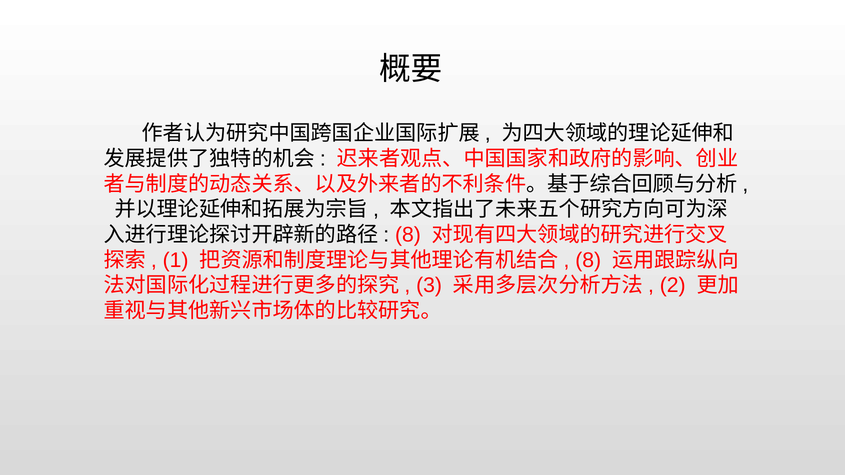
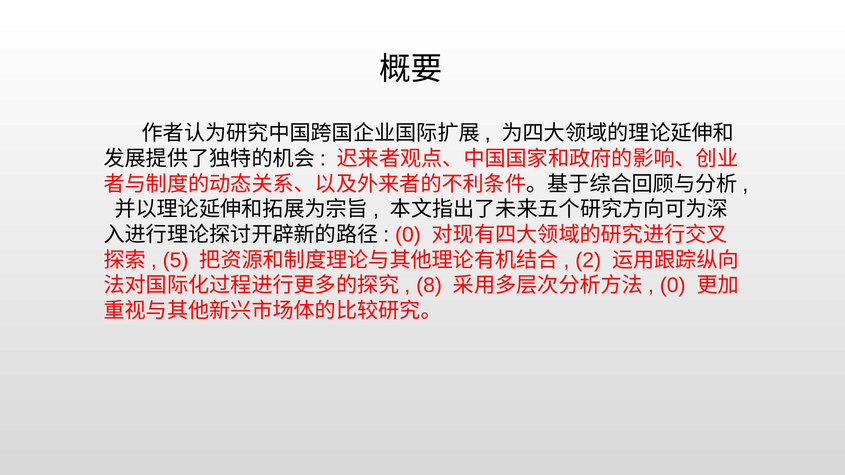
8 at (408, 235): 8 -> 0
1: 1 -> 5
8 at (588, 260): 8 -> 2
3: 3 -> 8
2 at (673, 286): 2 -> 0
